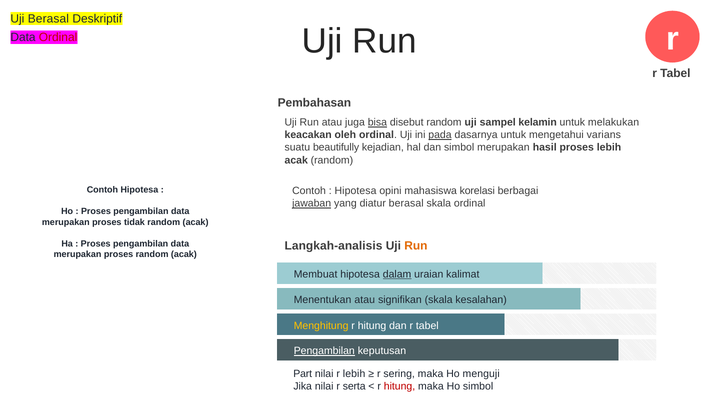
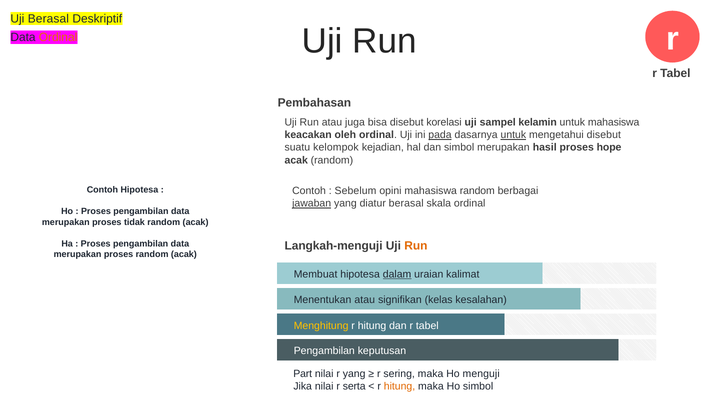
Ordinal at (58, 37) colour: red -> orange
bisa underline: present -> none
disebut random: random -> korelasi
untuk melakukan: melakukan -> mahasiswa
untuk at (513, 135) underline: none -> present
mengetahui varians: varians -> disebut
beautifully: beautifully -> kelompok
proses lebih: lebih -> hope
Hipotesa at (356, 191): Hipotesa -> Sebelum
mahasiswa korelasi: korelasi -> random
Langkah-analisis: Langkah-analisis -> Langkah-menguji
signifikan skala: skala -> kelas
Pengambilan at (324, 351) underline: present -> none
r lebih: lebih -> yang
hitung at (400, 387) colour: red -> orange
